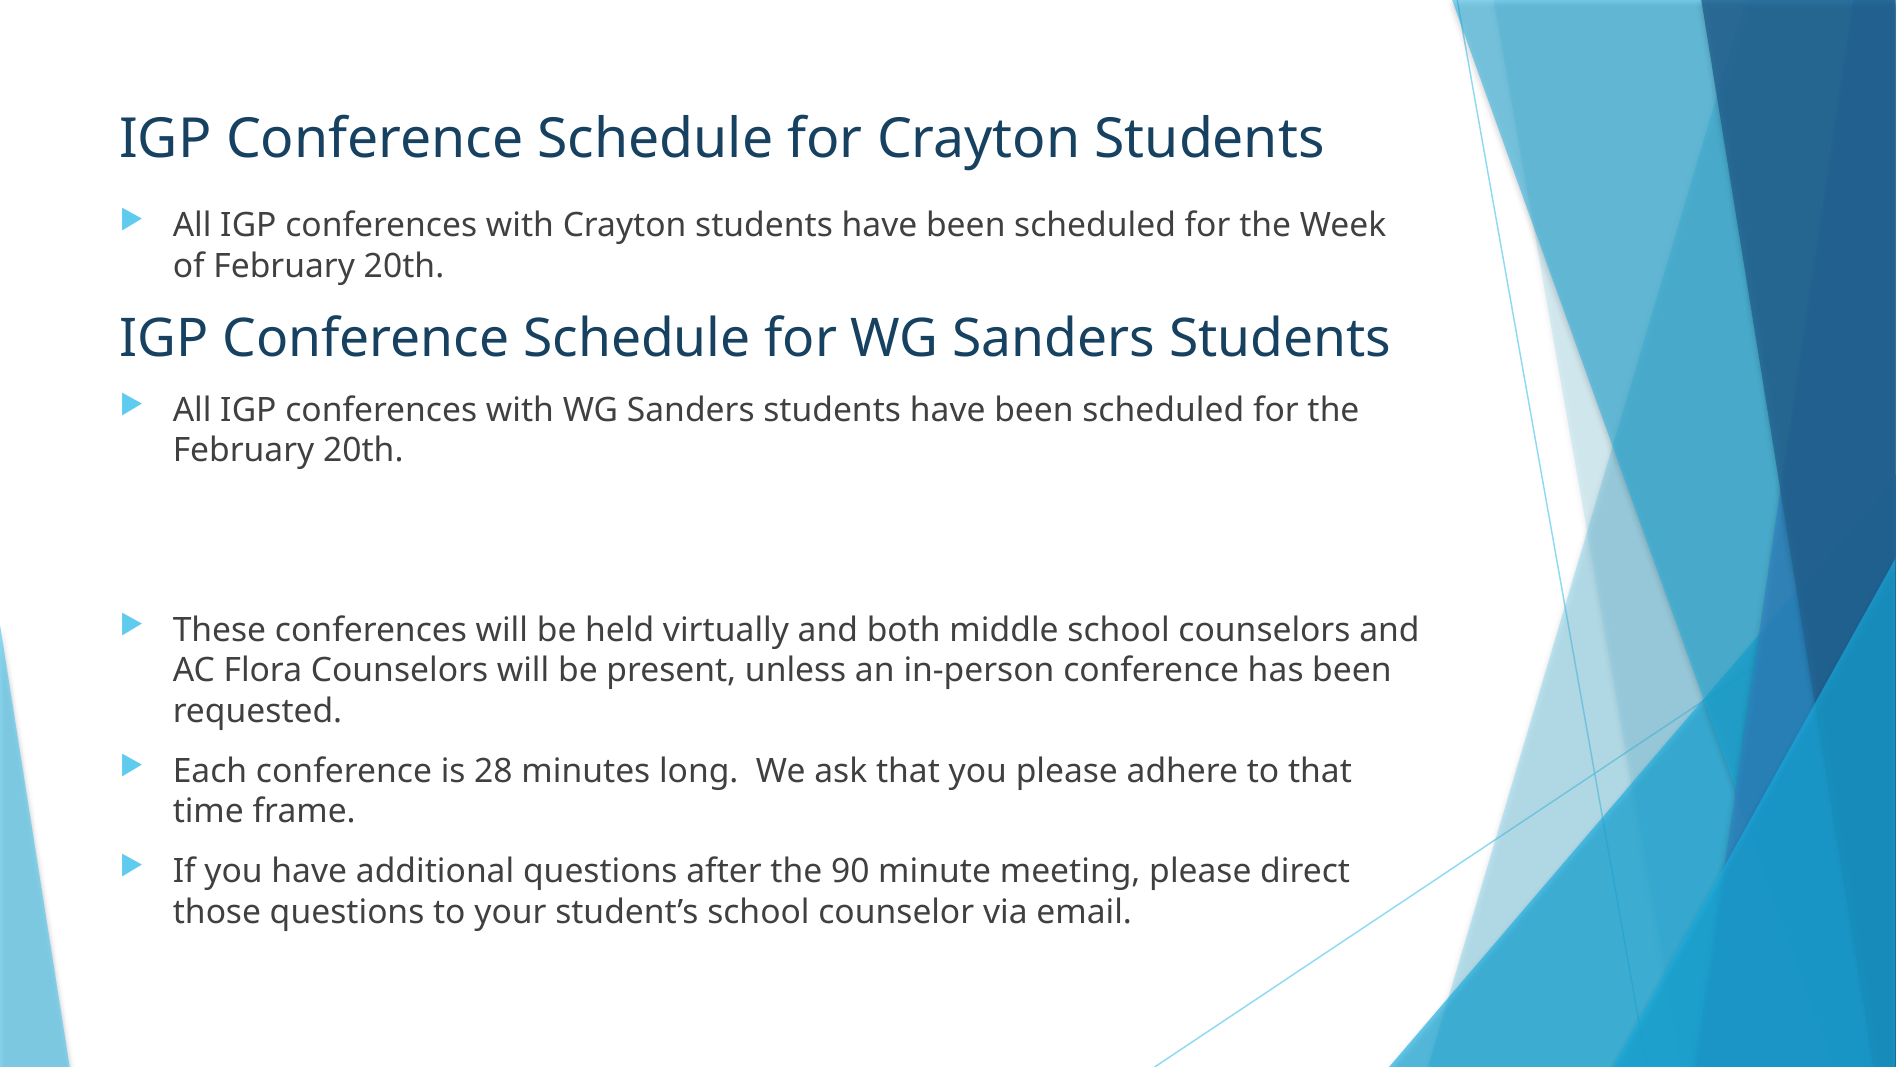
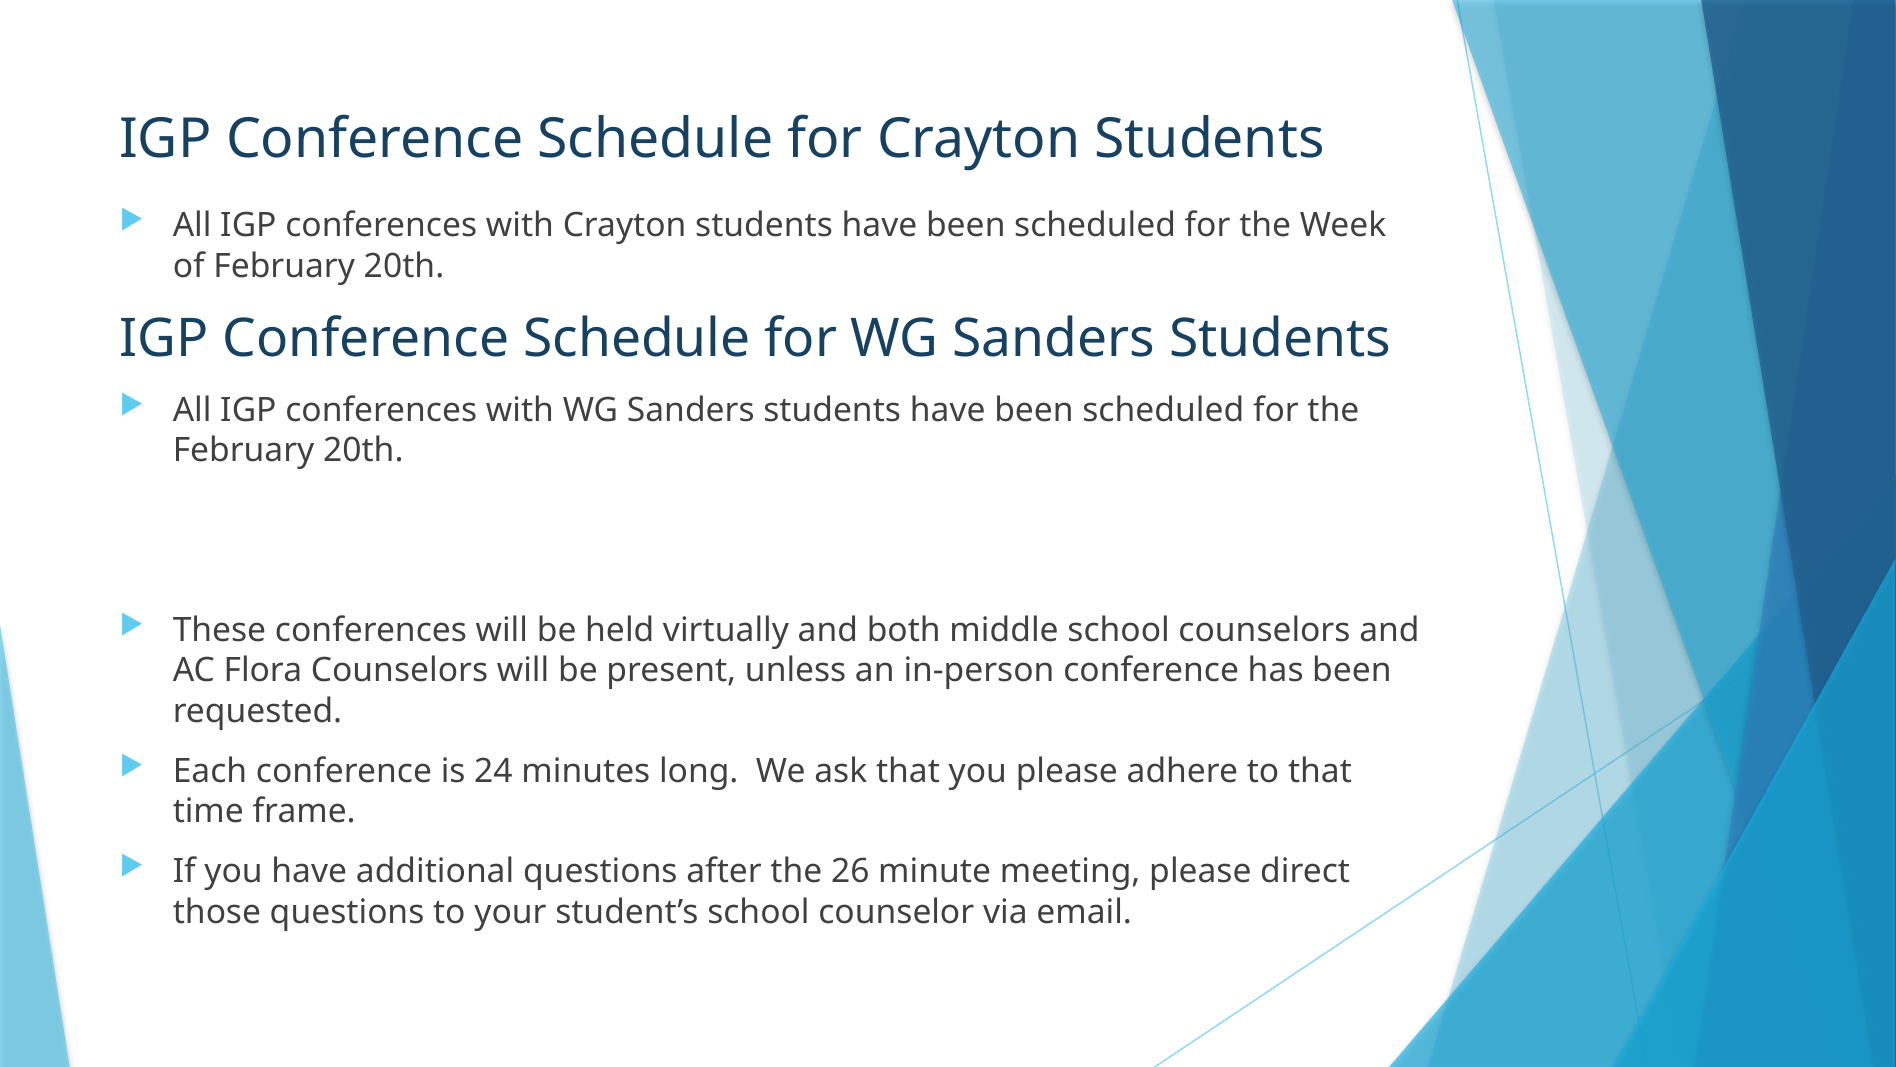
28: 28 -> 24
90: 90 -> 26
